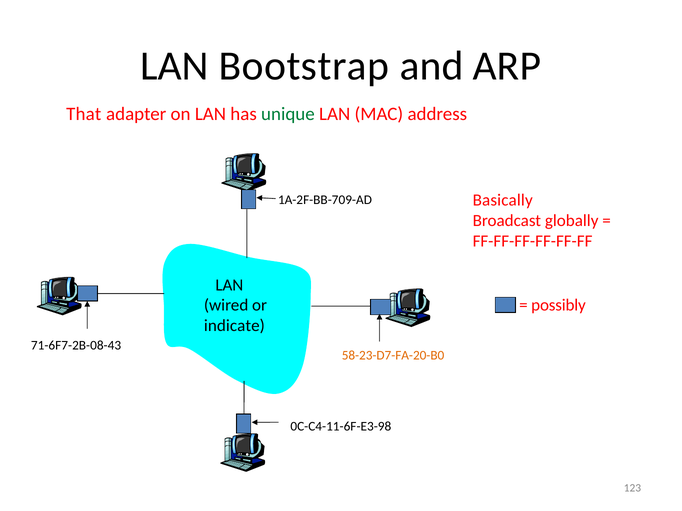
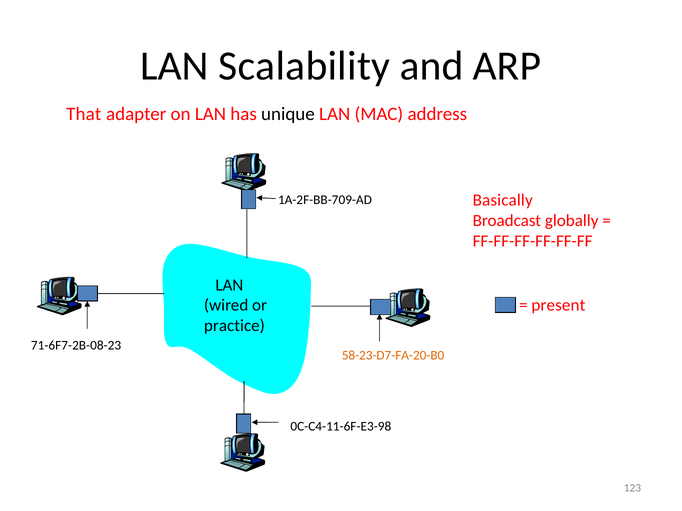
Bootstrap: Bootstrap -> Scalability
unique colour: green -> black
possibly: possibly -> present
indicate: indicate -> practice
71-6F7-2B-08-43: 71-6F7-2B-08-43 -> 71-6F7-2B-08-23
